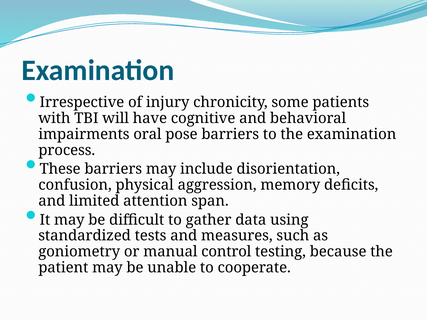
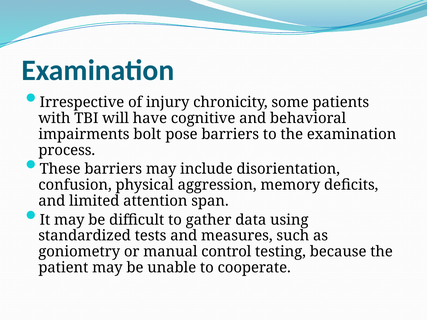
oral: oral -> bolt
